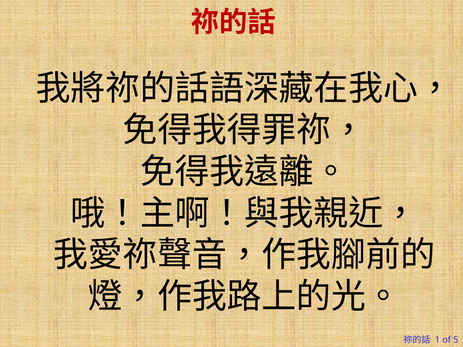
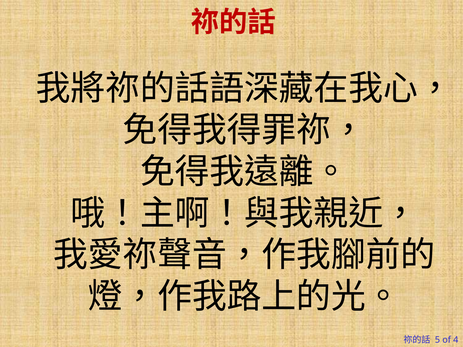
1: 1 -> 5
5: 5 -> 4
